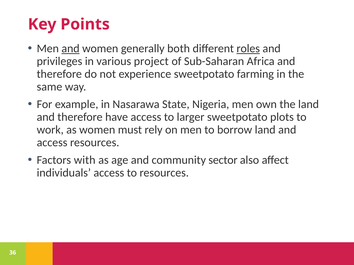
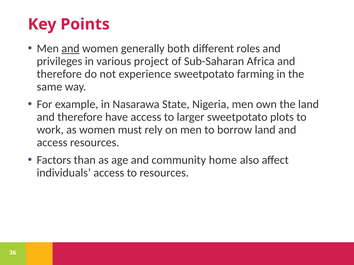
roles underline: present -> none
with: with -> than
sector: sector -> home
